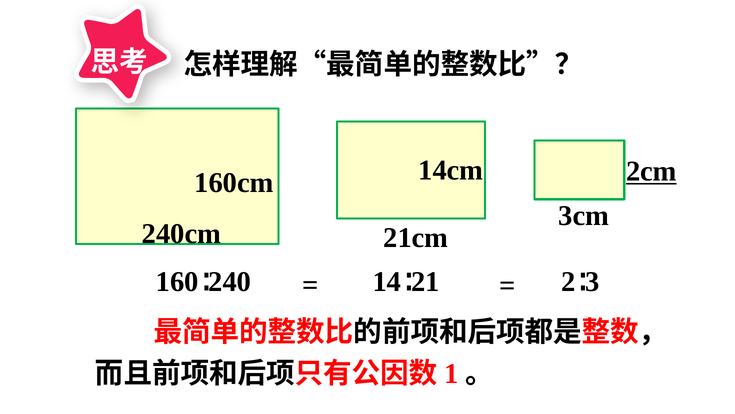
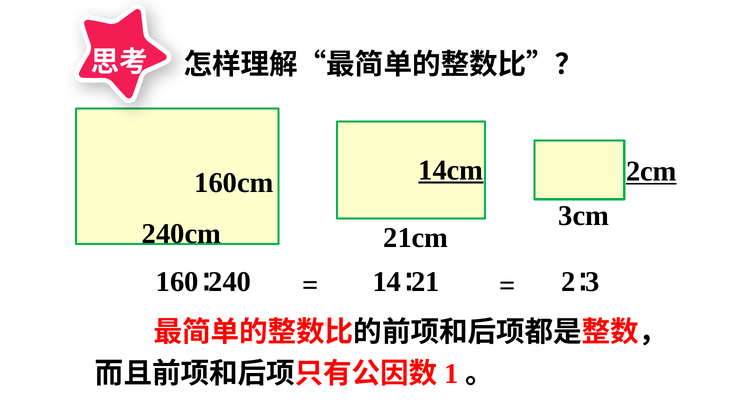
14cm underline: none -> present
